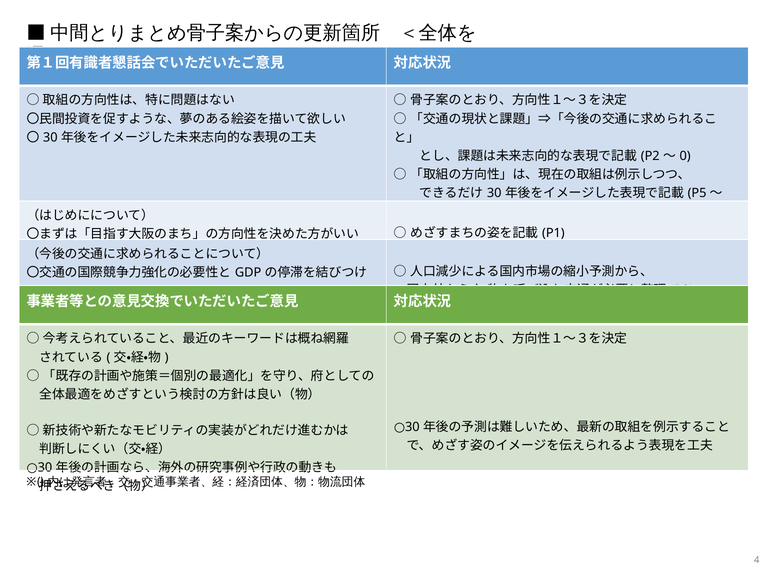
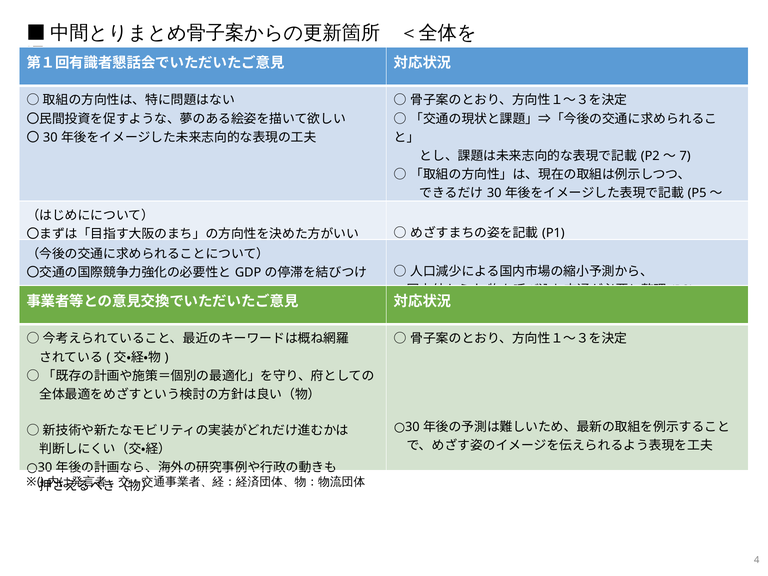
0: 0 -> 7
